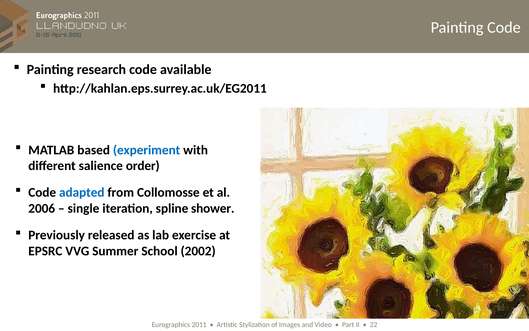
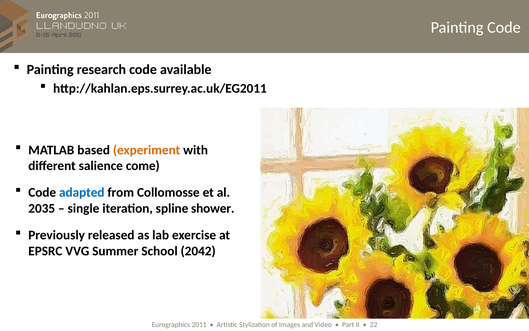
experiment colour: blue -> orange
order: order -> come
2006: 2006 -> 2035
2002: 2002 -> 2042
